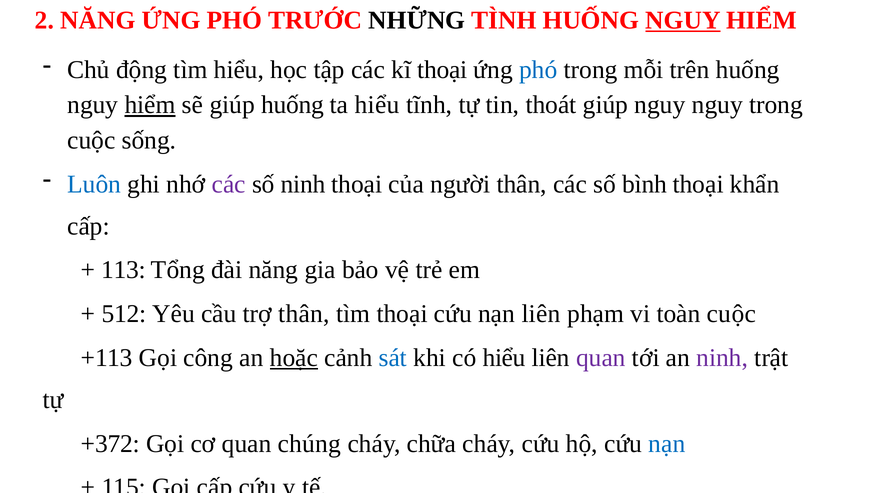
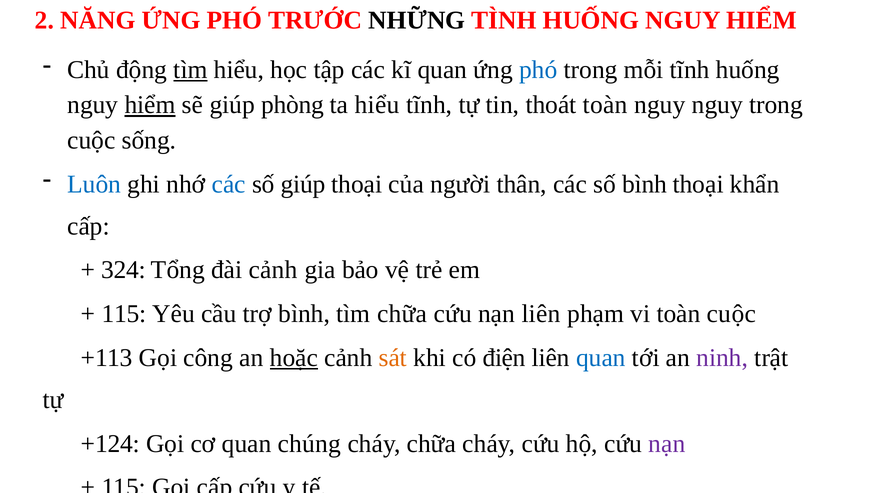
NGUY at (683, 20) underline: present -> none
tìm at (190, 70) underline: none -> present
kĩ thoại: thoại -> quan
mỗi trên: trên -> tĩnh
giúp huống: huống -> phòng
thoát giúp: giúp -> toàn
các at (229, 184) colour: purple -> blue
số ninh: ninh -> giúp
113: 113 -> 324
đài năng: năng -> cảnh
512 at (124, 314): 512 -> 115
trợ thân: thân -> bình
tìm thoại: thoại -> chữa
sát colour: blue -> orange
có hiểu: hiểu -> điện
quan at (601, 358) colour: purple -> blue
+372: +372 -> +124
nạn at (667, 443) colour: blue -> purple
